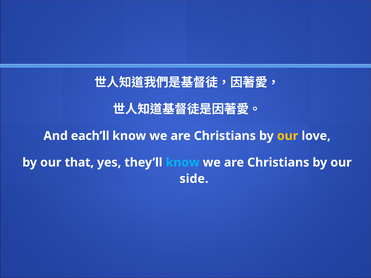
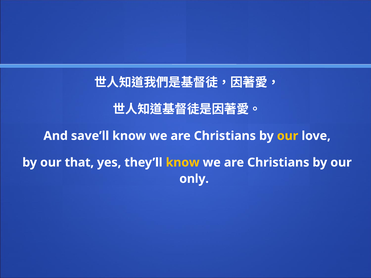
each’ll: each’ll -> save’ll
know at (183, 163) colour: light blue -> yellow
side: side -> only
